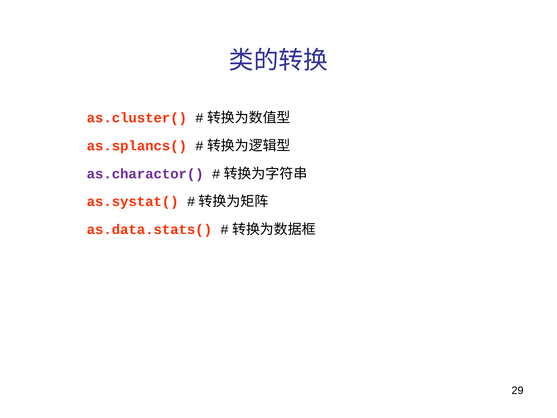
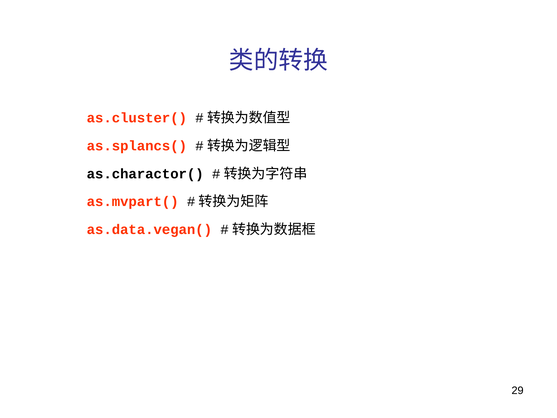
as.charactor( colour: purple -> black
as.systat(: as.systat( -> as.mvpart(
as.data.stats(: as.data.stats( -> as.data.vegan(
